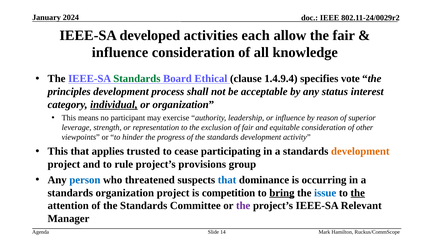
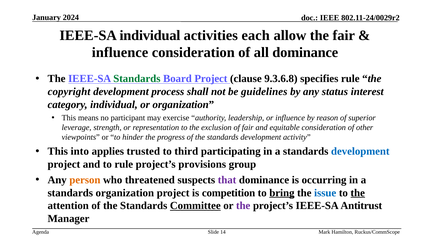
IEEE-SA developed: developed -> individual
all knowledge: knowledge -> dominance
Board Ethical: Ethical -> Project
1.4.9.4: 1.4.9.4 -> 9.3.6.8
specifies vote: vote -> rule
principles: principles -> copyright
acceptable: acceptable -> guidelines
individual at (114, 105) underline: present -> none
This that: that -> into
cease: cease -> third
development at (360, 151) colour: orange -> blue
person colour: blue -> orange
that at (227, 180) colour: blue -> purple
Committee underline: none -> present
Relevant: Relevant -> Antitrust
